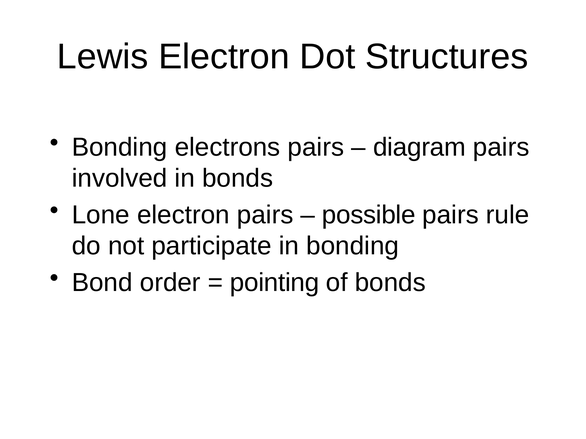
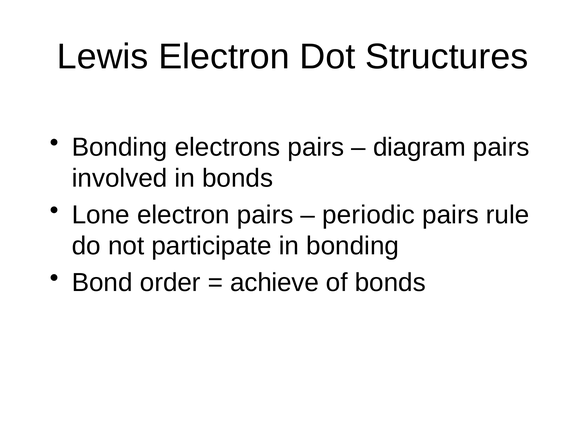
possible: possible -> periodic
pointing: pointing -> achieve
